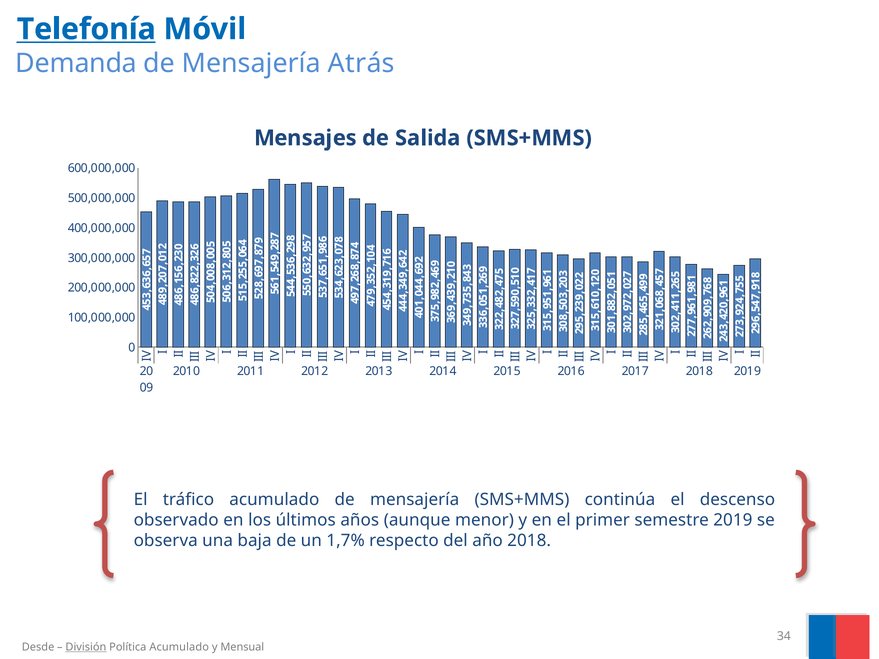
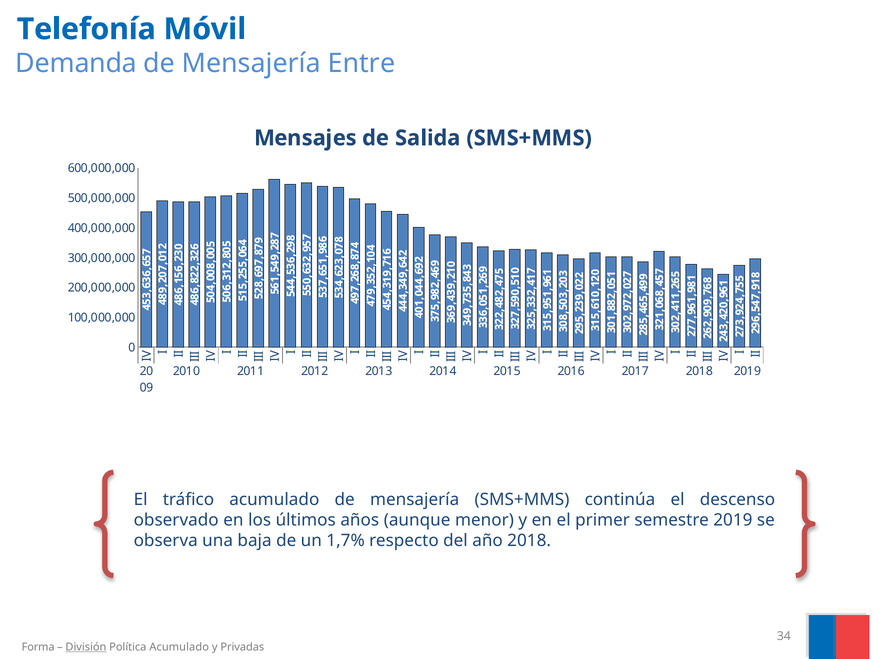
Telefonía underline: present -> none
Atrás: Atrás -> Entre
Desde: Desde -> Forma
Mensual: Mensual -> Privadas
